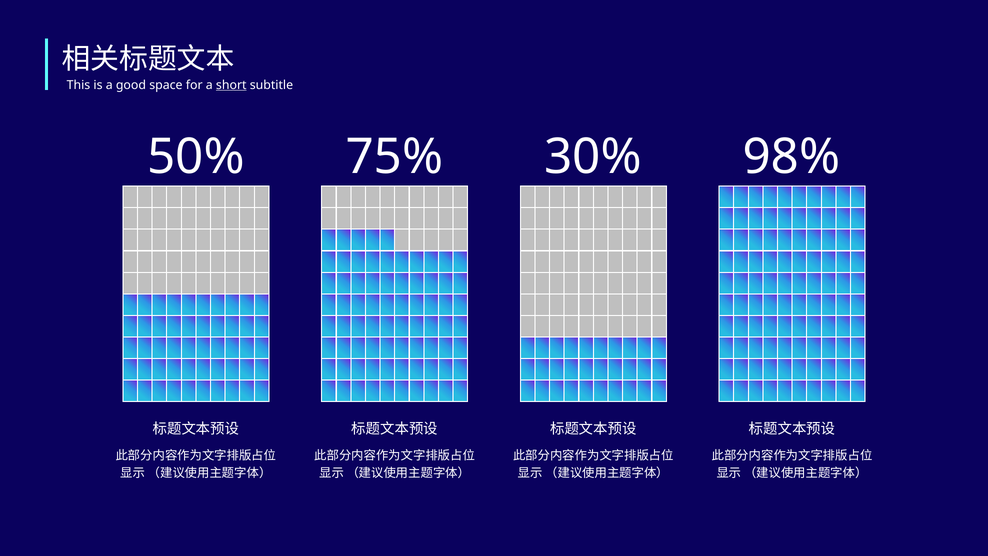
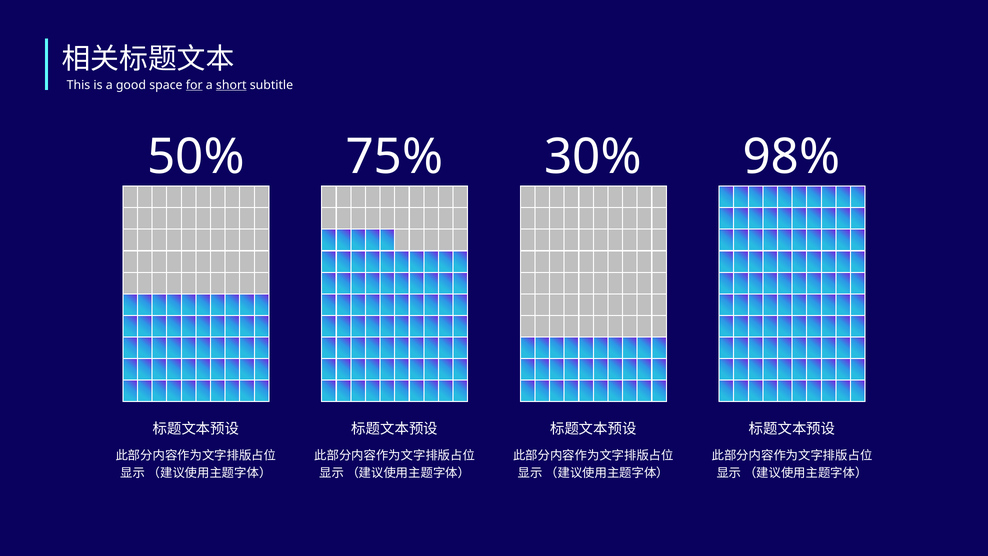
for underline: none -> present
